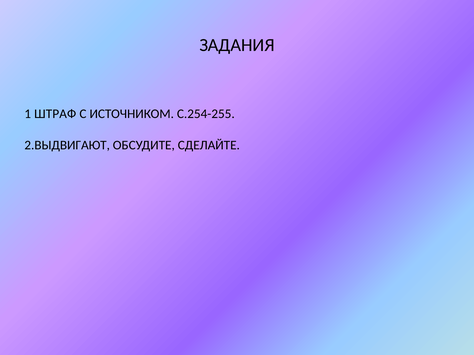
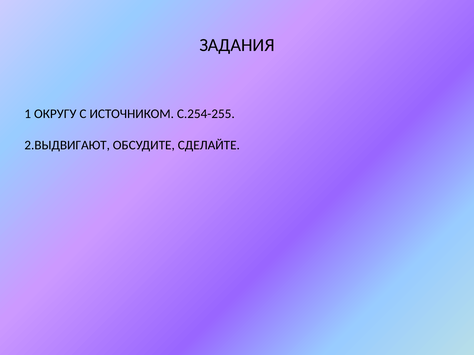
ШТРАФ: ШТРАФ -> ОКРУГУ
